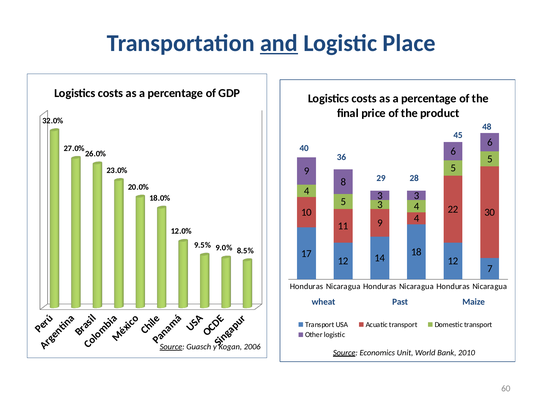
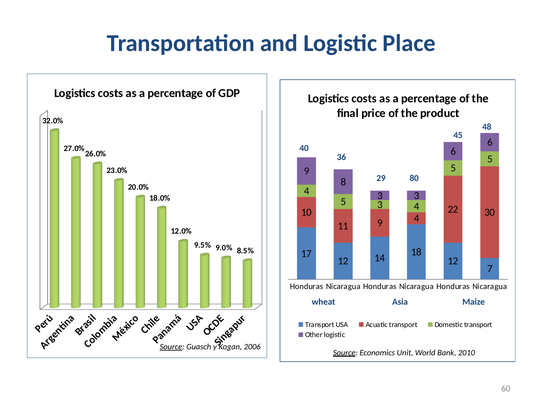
and underline: present -> none
28: 28 -> 80
Past: Past -> Asia
